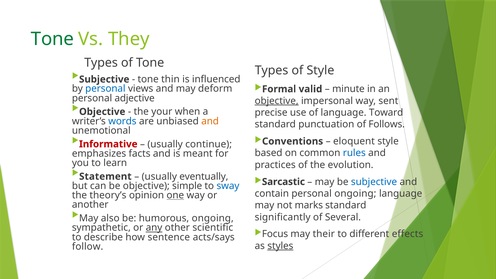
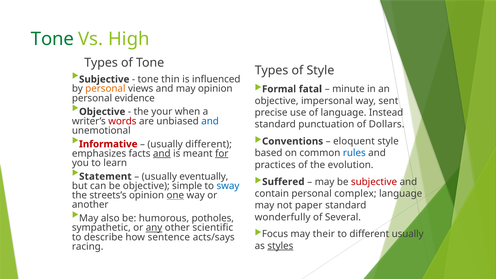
They: They -> High
valid: valid -> fatal
personal at (105, 89) colour: blue -> orange
may deform: deform -> opinion
adjective: adjective -> evidence
objective at (277, 101) underline: present -> none
Toward: Toward -> Instead
words colour: blue -> red
and at (210, 121) colour: orange -> blue
Follows: Follows -> Dollars
usually continue: continue -> different
and at (162, 154) underline: none -> present
for underline: none -> present
Sarcastic: Sarcastic -> Suffered
subjective at (374, 182) colour: blue -> red
personal ongoing: ongoing -> complex
theory’s: theory’s -> streets’s
marks: marks -> paper
humorous ongoing: ongoing -> potholes
significantly: significantly -> wonderfully
different effects: effects -> usually
follow: follow -> racing
